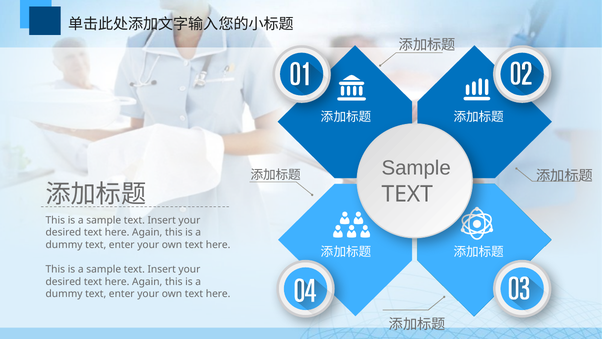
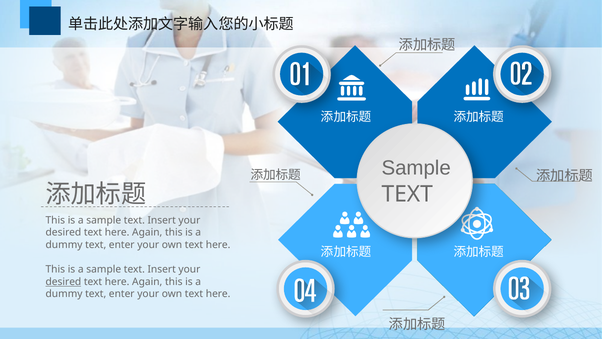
desired at (63, 281) underline: none -> present
